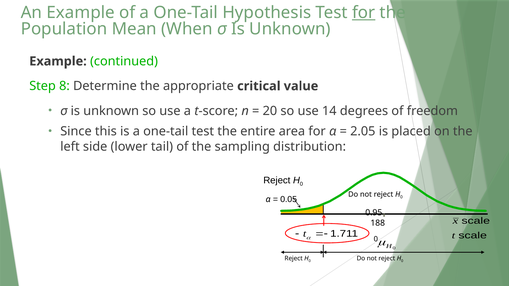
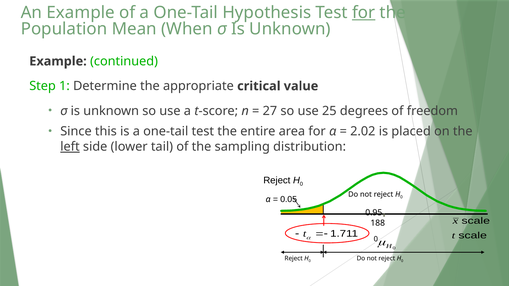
8: 8 -> 1
20: 20 -> 27
14: 14 -> 25
2.05: 2.05 -> 2.02
left underline: none -> present
